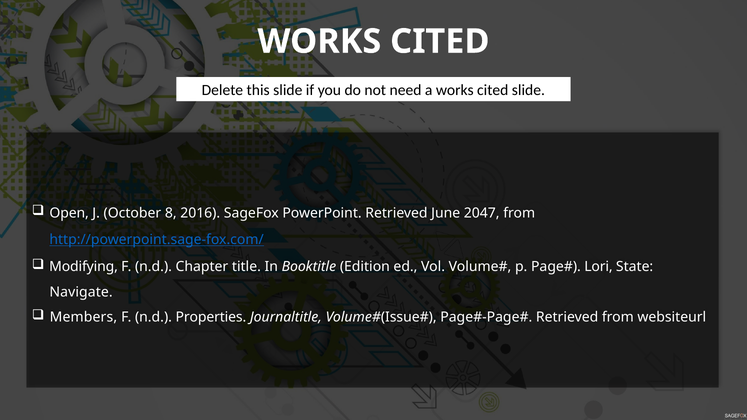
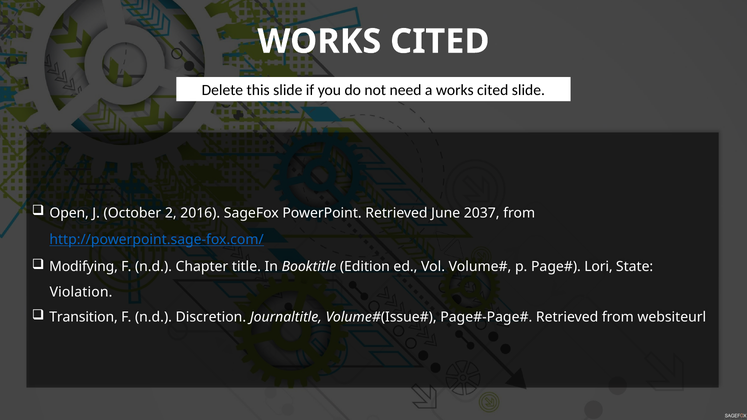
8: 8 -> 2
2047: 2047 -> 2037
Navigate: Navigate -> Violation
Members: Members -> Transition
Properties: Properties -> Discretion
